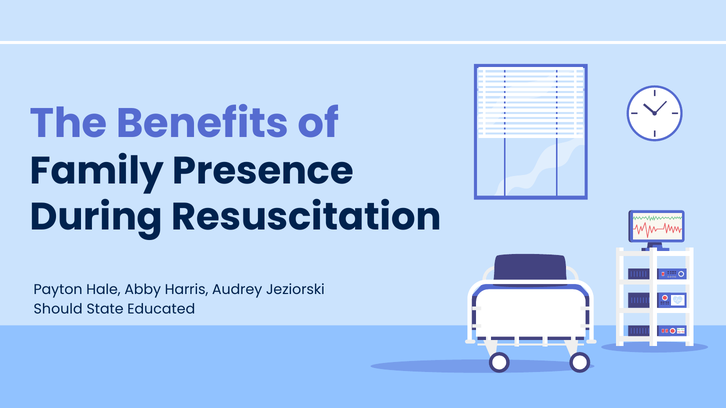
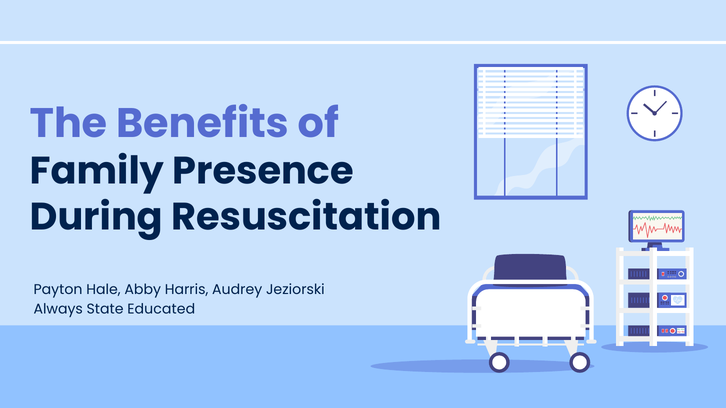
Should: Should -> Always
